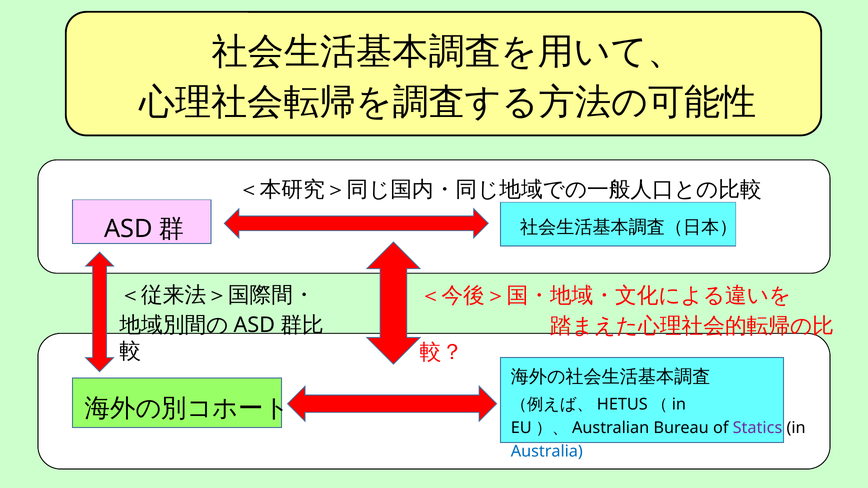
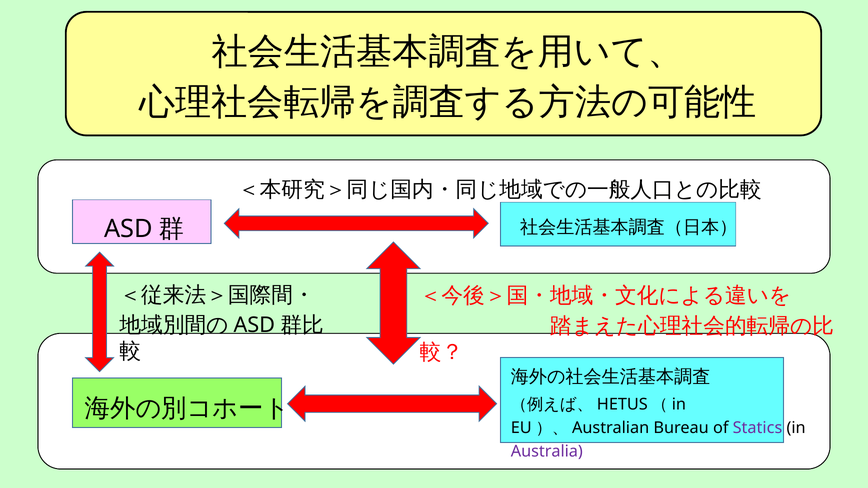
Australia colour: blue -> purple
